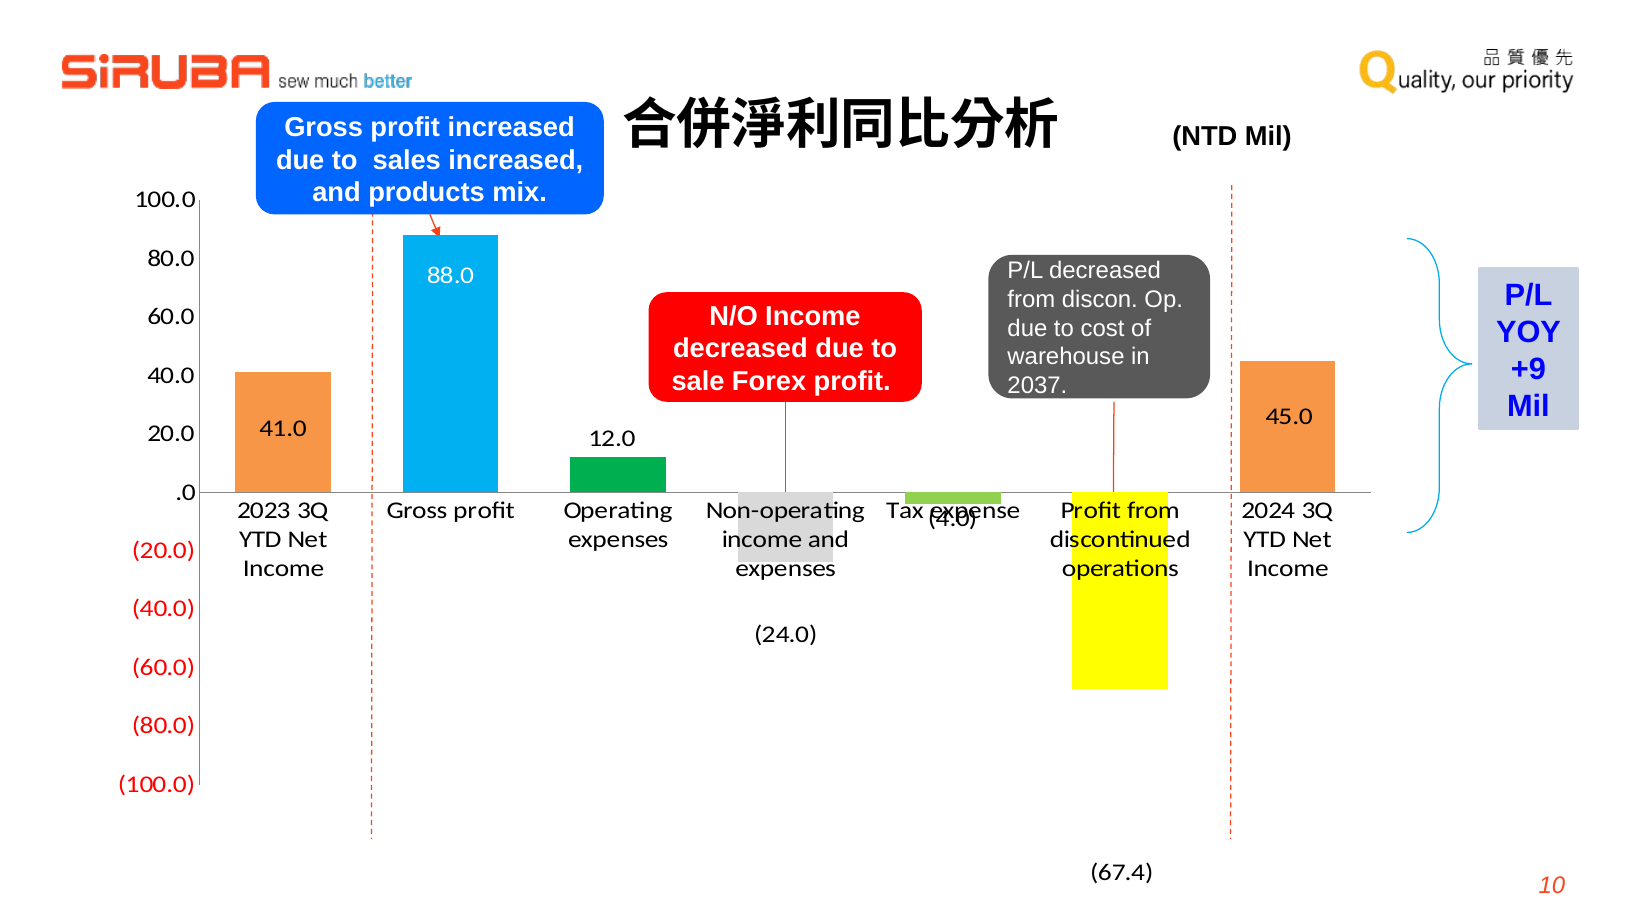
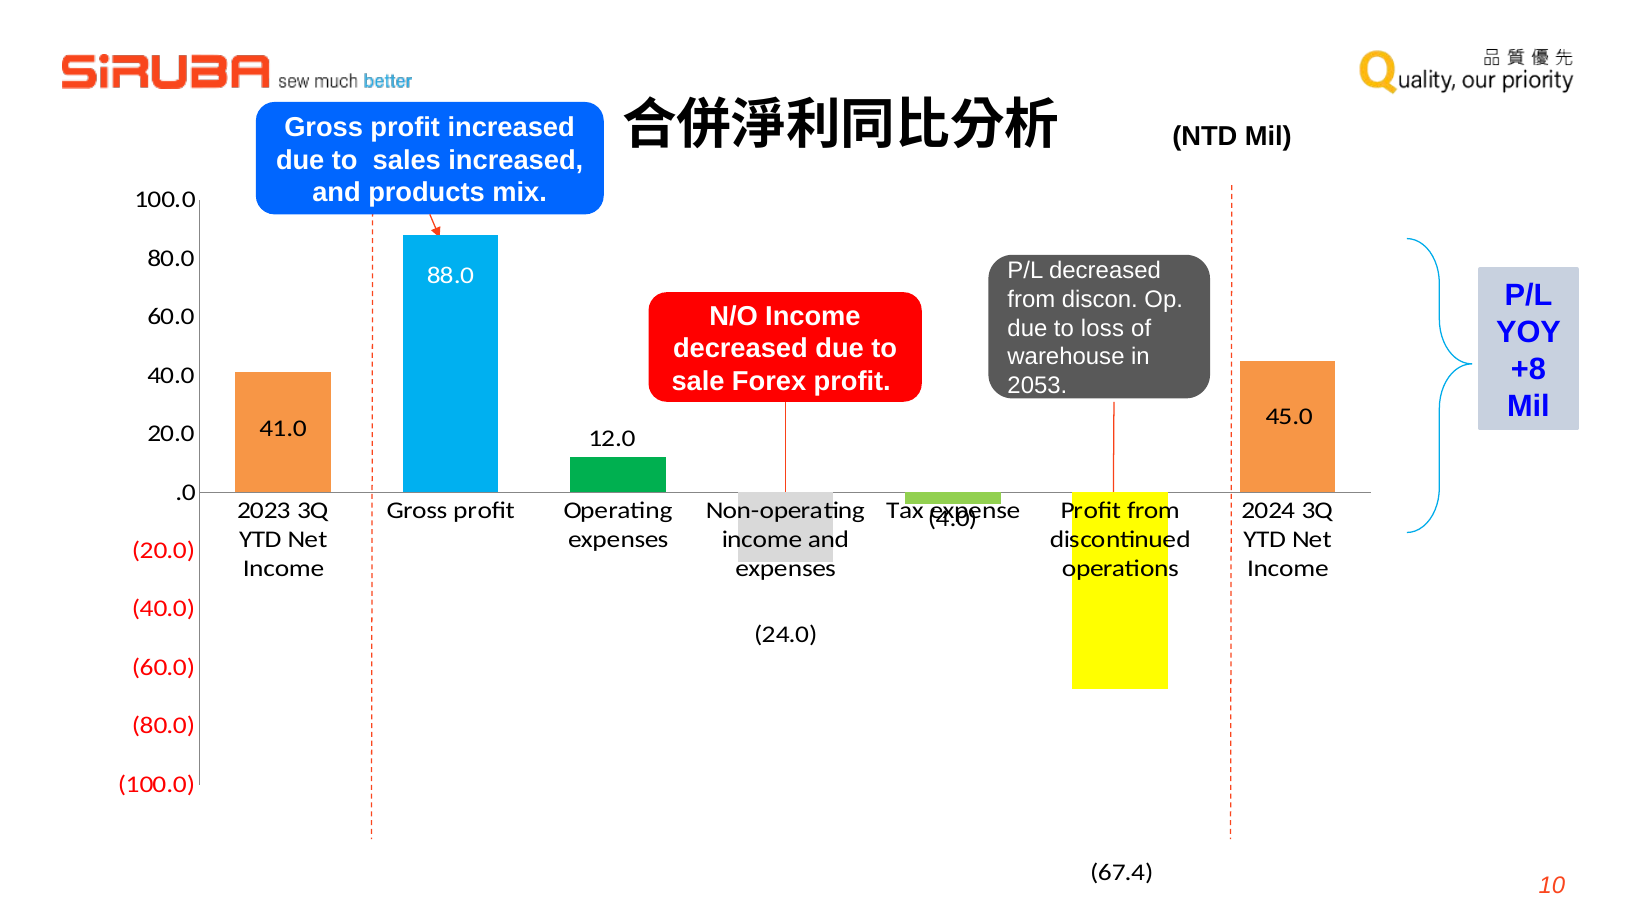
cost: cost -> loss
+9: +9 -> +8
2037: 2037 -> 2053
